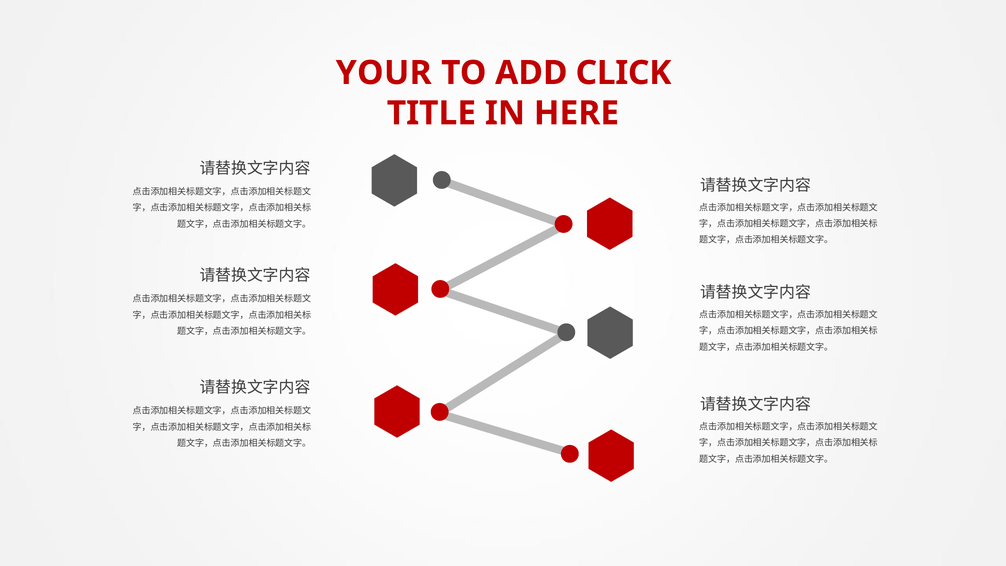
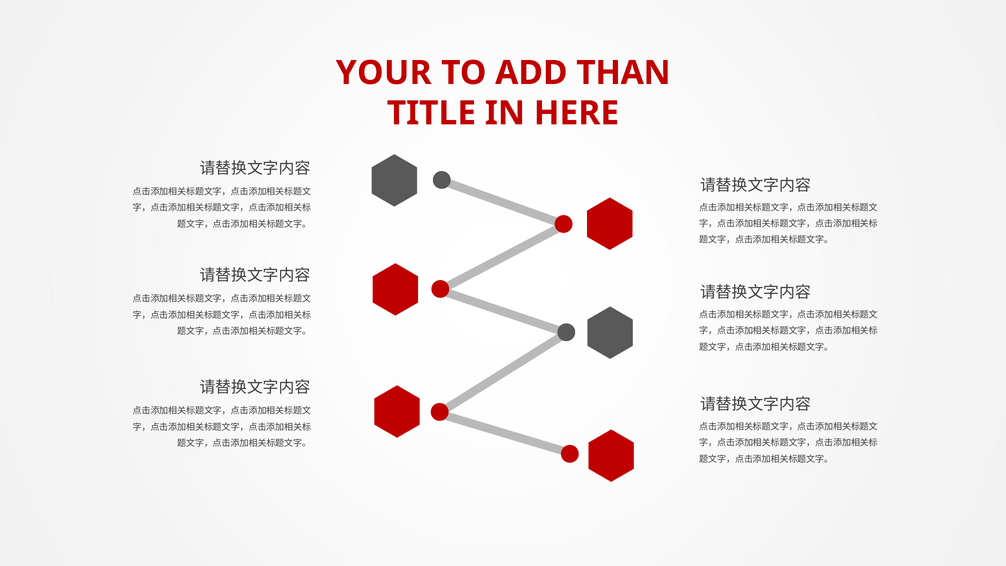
CLICK: CLICK -> THAN
